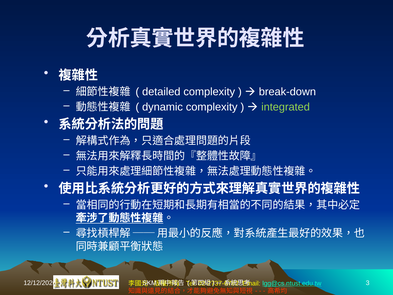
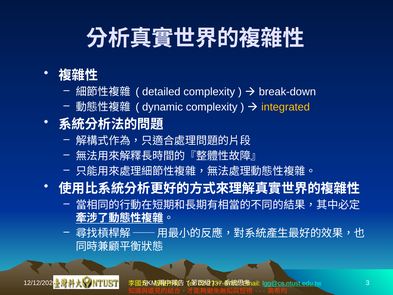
integrated colour: light green -> yellow
